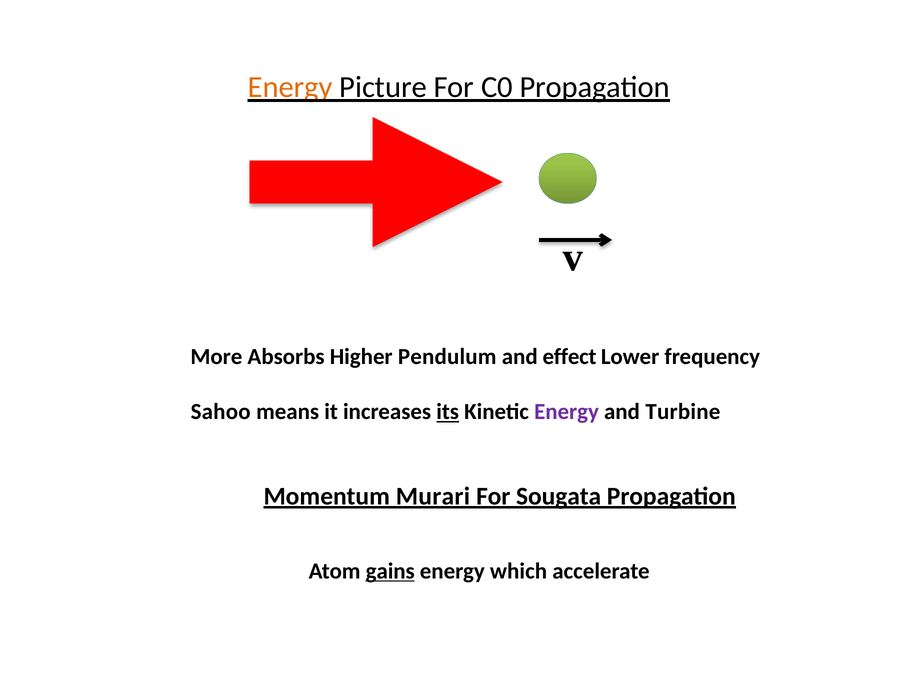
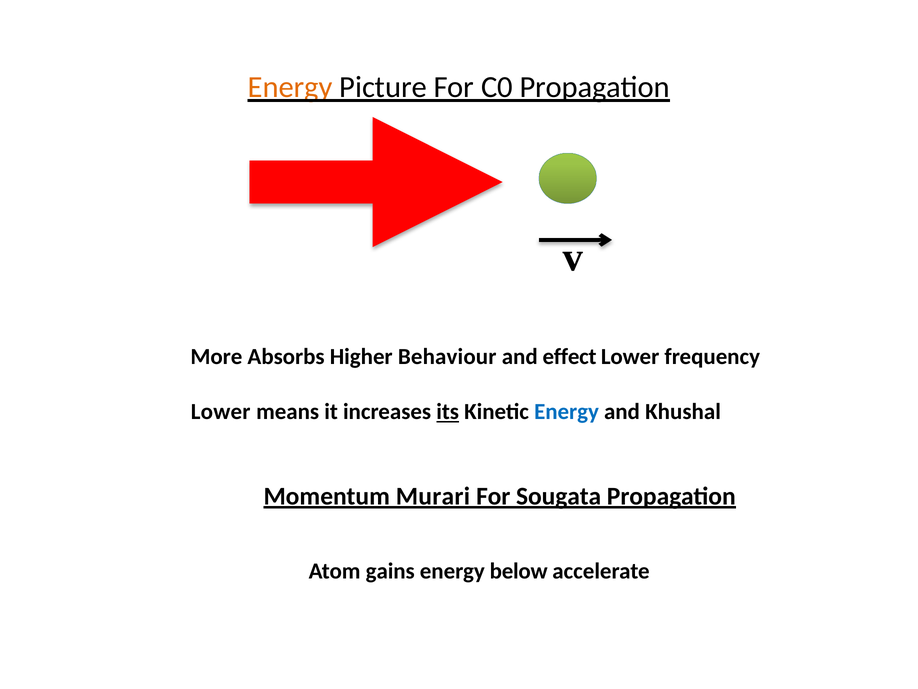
Pendulum: Pendulum -> Behaviour
Sahoo at (221, 412): Sahoo -> Lower
Energy at (567, 412) colour: purple -> blue
Turbine: Turbine -> Khushal
gains underline: present -> none
which: which -> below
